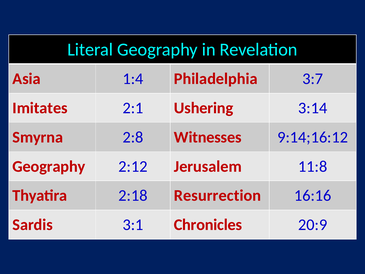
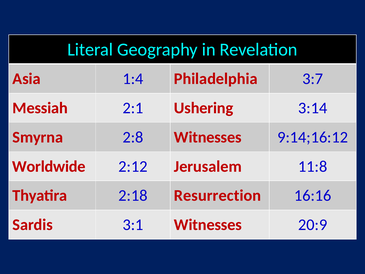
Imitates: Imitates -> Messiah
Geography at (49, 166): Geography -> Worldwide
3:1 Chronicles: Chronicles -> Witnesses
